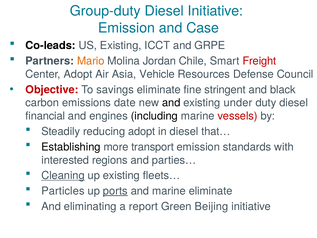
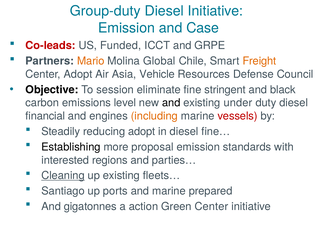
Co-leads colour: black -> red
US Existing: Existing -> Funded
Jordan: Jordan -> Global
Freight colour: red -> orange
Objective colour: red -> black
savings: savings -> session
date: date -> level
including colour: black -> orange
that…: that… -> fine…
transport: transport -> proposal
Particles: Particles -> Santiago
ports underline: present -> none
marine eliminate: eliminate -> prepared
eliminating: eliminating -> gigatonnes
report: report -> action
Green Beijing: Beijing -> Center
